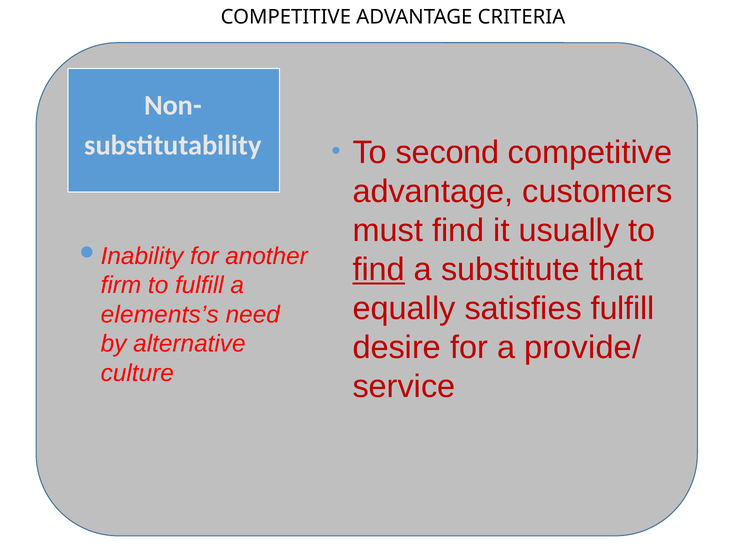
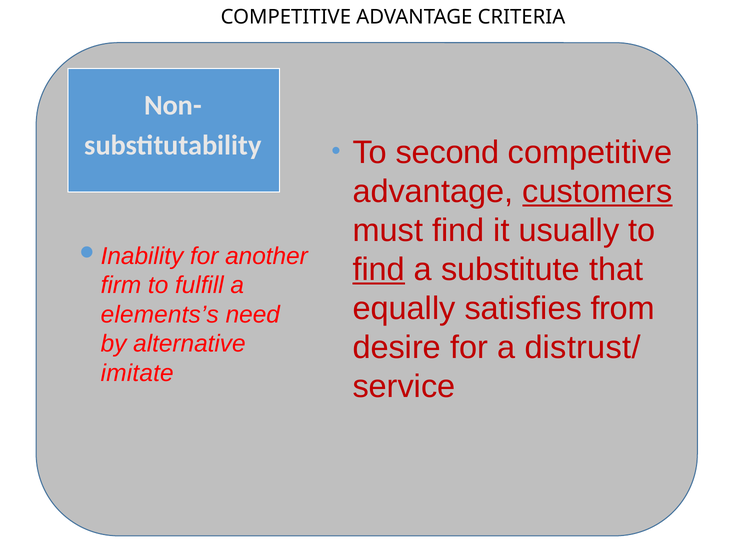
customers underline: none -> present
satisfies fulfill: fulfill -> from
provide/: provide/ -> distrust/
culture: culture -> imitate
